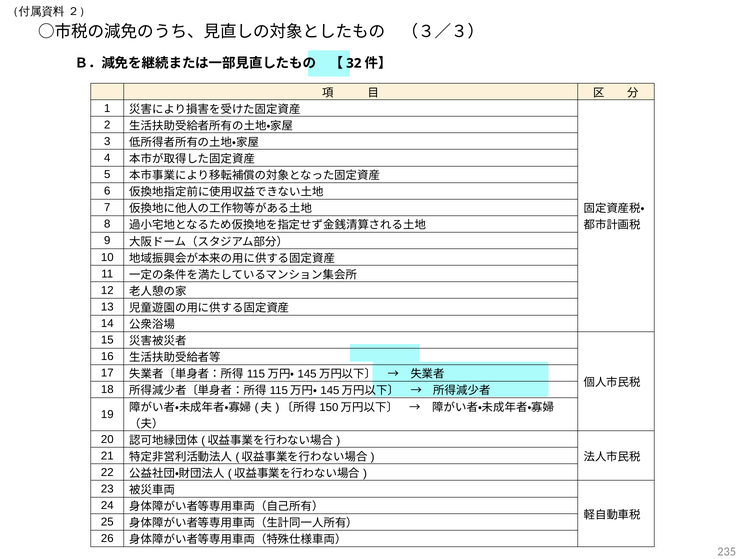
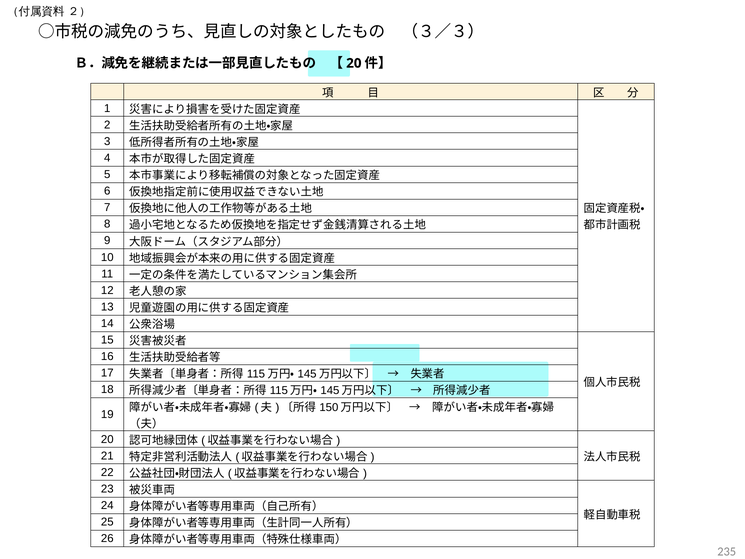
32 at (354, 63): 32 -> 20
